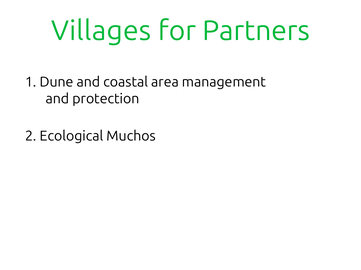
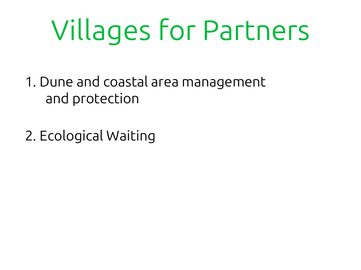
Muchos: Muchos -> Waiting
